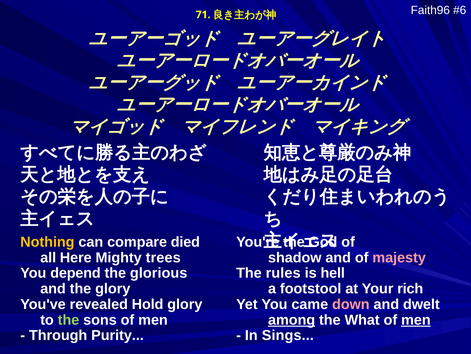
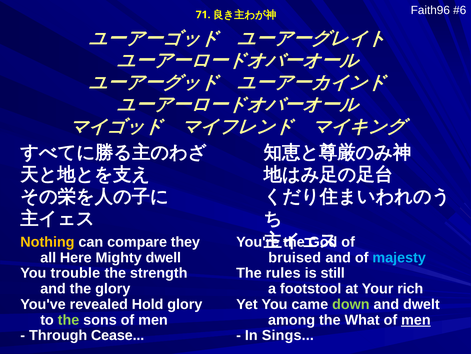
died: died -> they
trees: trees -> dwell
shadow: shadow -> bruised
majesty colour: pink -> light blue
depend: depend -> trouble
glorious: glorious -> strength
hell: hell -> still
down colour: pink -> light green
among underline: present -> none
Purity: Purity -> Cease
